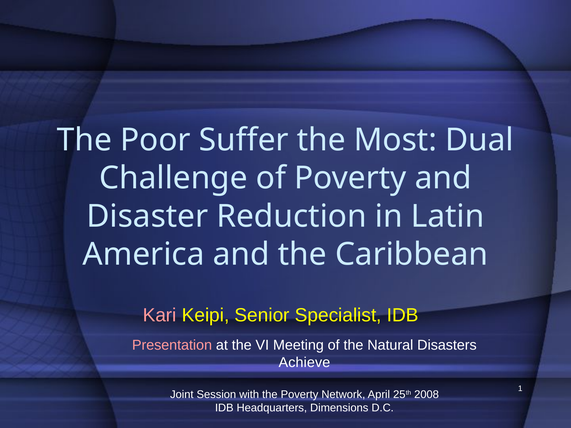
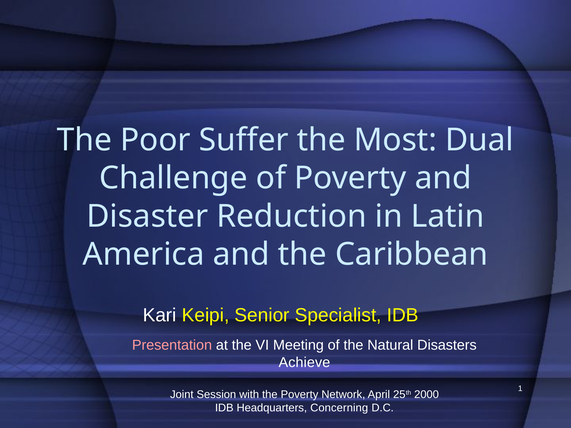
Kari colour: pink -> white
2008: 2008 -> 2000
Dimensions: Dimensions -> Concerning
